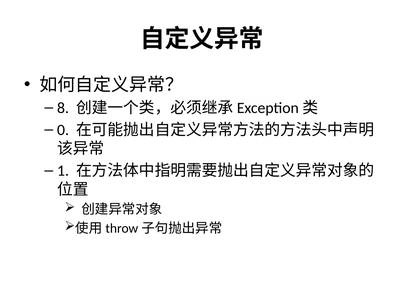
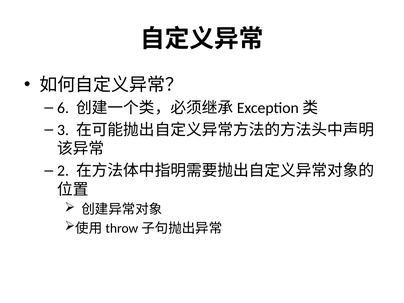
8: 8 -> 6
0: 0 -> 3
1: 1 -> 2
